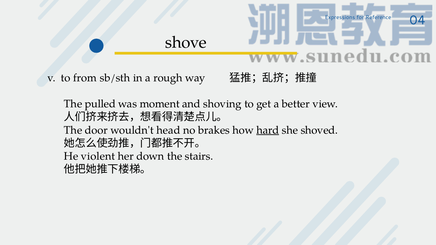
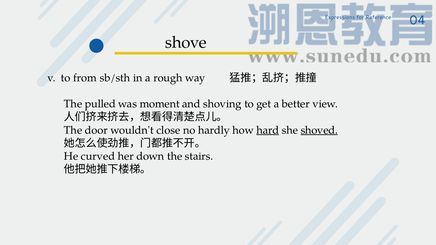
head: head -> close
brakes: brakes -> hardly
shoved underline: none -> present
violent: violent -> curved
